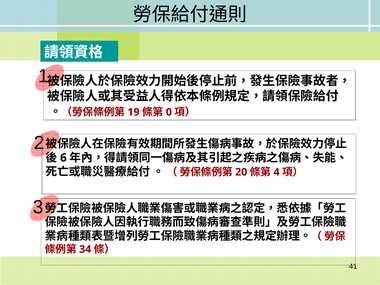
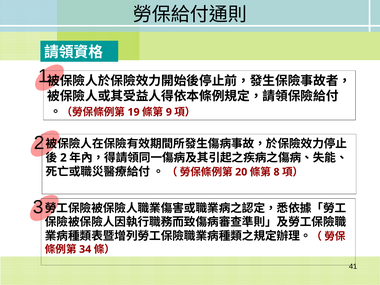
0: 0 -> 9
6 at (63, 158): 6 -> 2
4: 4 -> 8
